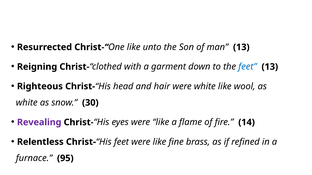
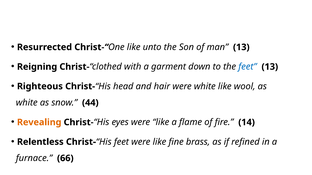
30: 30 -> 44
Revealing colour: purple -> orange
95: 95 -> 66
